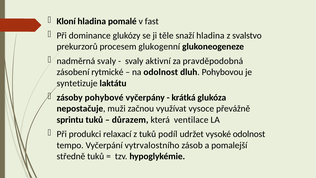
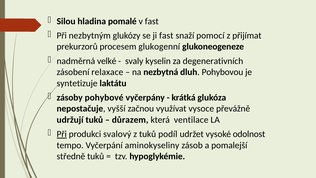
Kloní: Kloní -> Silou
dominance: dominance -> nezbytným
ji těle: těle -> fast
snaží hladina: hladina -> pomocí
svalstvo: svalstvo -> přijímat
nadměrná svaly: svaly -> velké
aktivní: aktivní -> kyselin
pravděpodobná: pravděpodobná -> degenerativních
rytmické: rytmické -> relaxace
na odolnost: odolnost -> nezbytná
muži: muži -> vyšší
sprintu: sprintu -> udržují
Při at (62, 134) underline: none -> present
relaxací: relaxací -> svalový
vytrvalostního: vytrvalostního -> aminokyseliny
